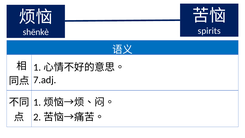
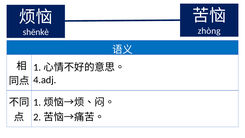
spirits: spirits -> zhòng
7.adj: 7.adj -> 4.adj
